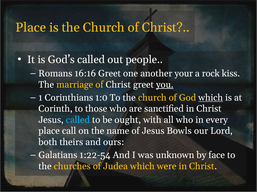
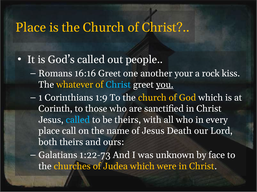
marriage: marriage -> whatever
Christ at (118, 85) colour: white -> light blue
1:0: 1:0 -> 1:9
which at (211, 98) underline: present -> none
be ought: ought -> theirs
Bowls: Bowls -> Death
1:22-54: 1:22-54 -> 1:22-73
